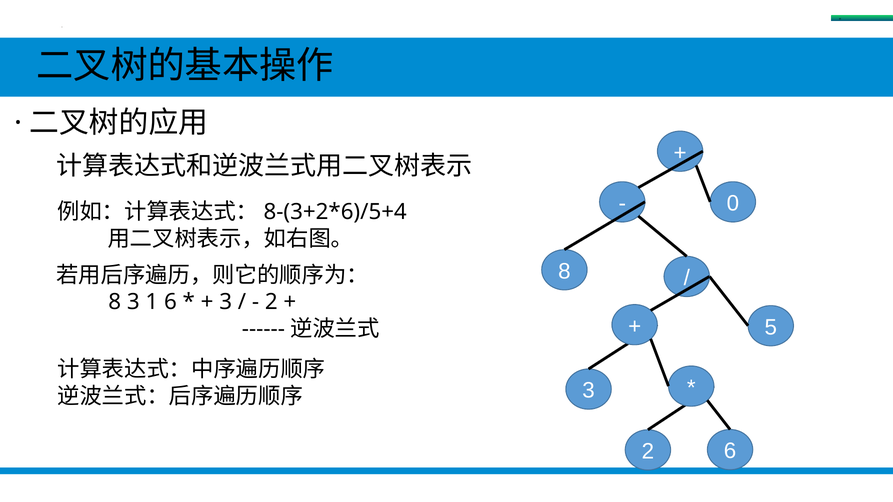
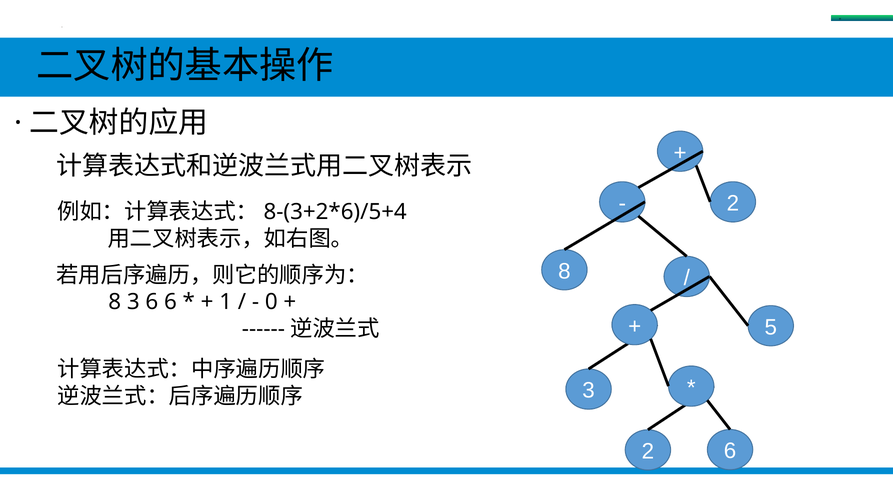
0 at (733, 204): 0 -> 2
3 1: 1 -> 6
3 at (226, 302): 3 -> 1
2 at (271, 302): 2 -> 0
